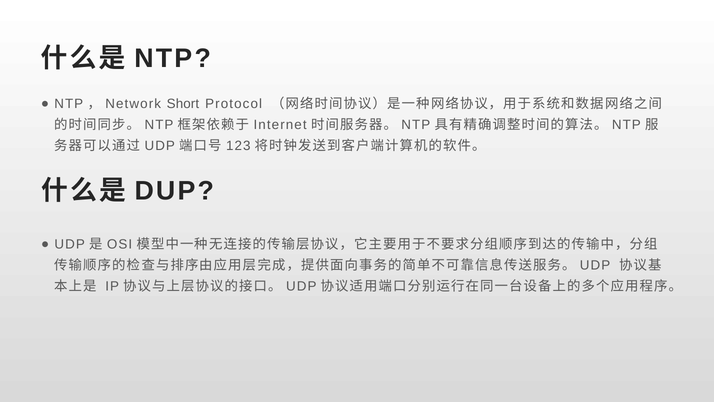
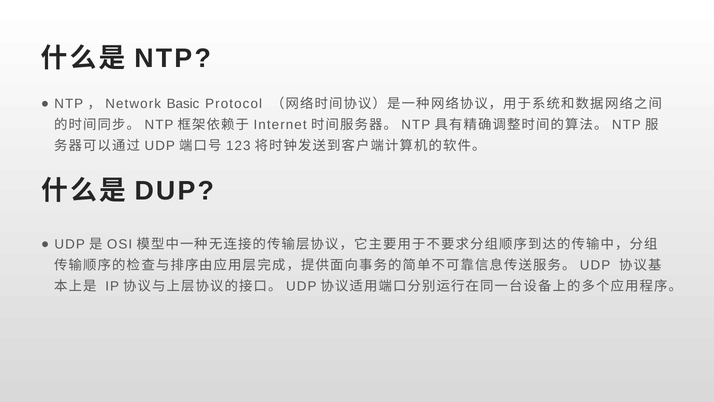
Short: Short -> Basic
